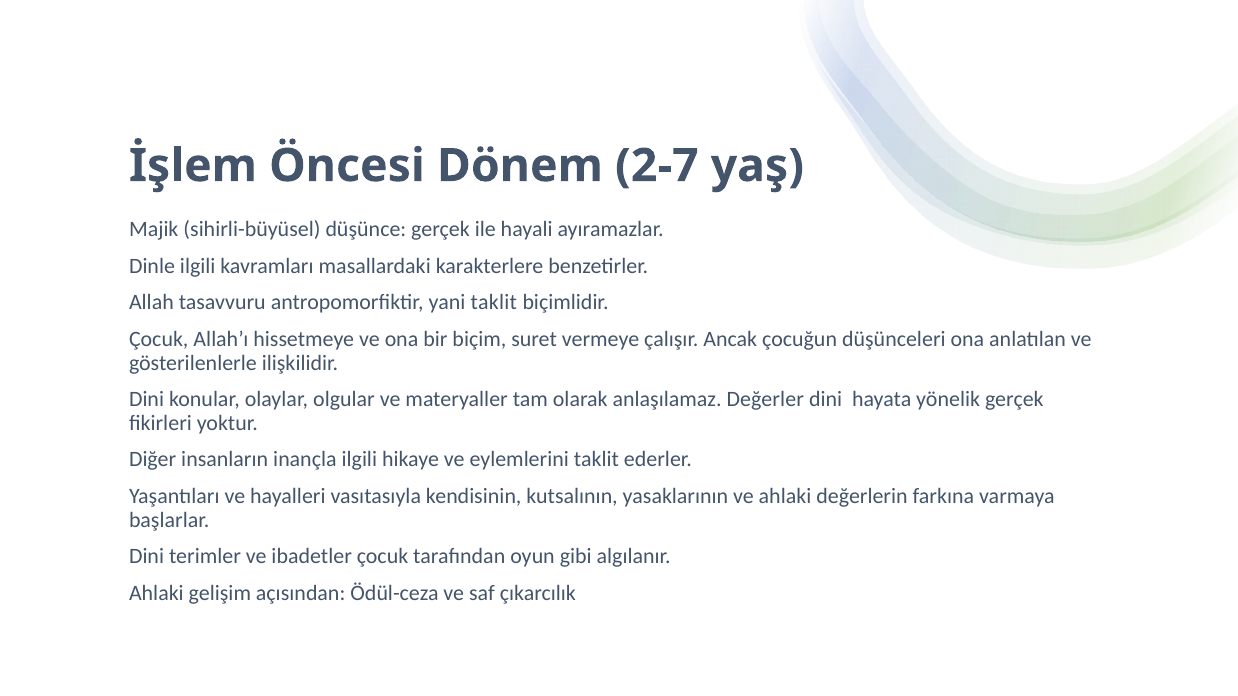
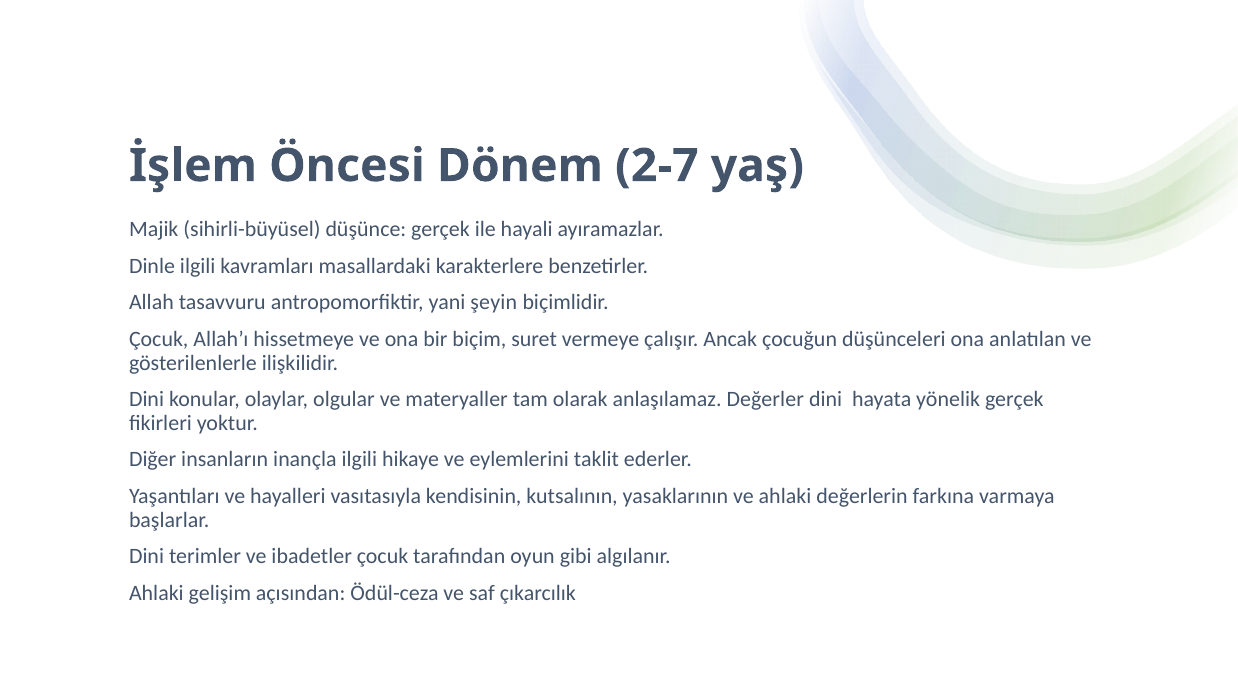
yani taklit: taklit -> şeyin
